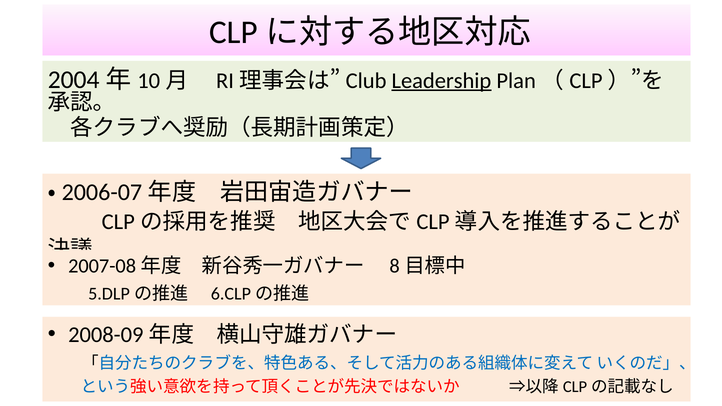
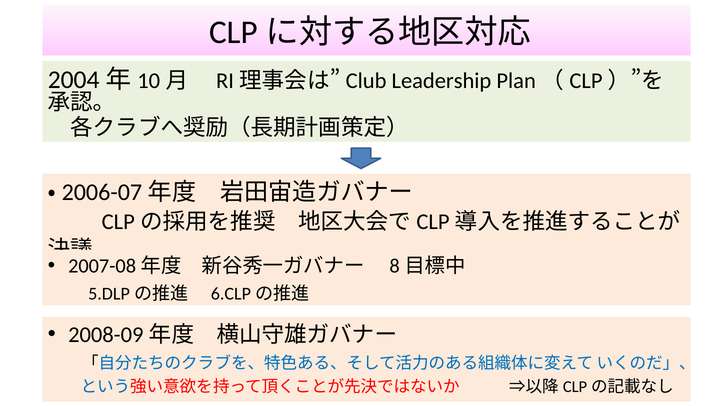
Leadership underline: present -> none
